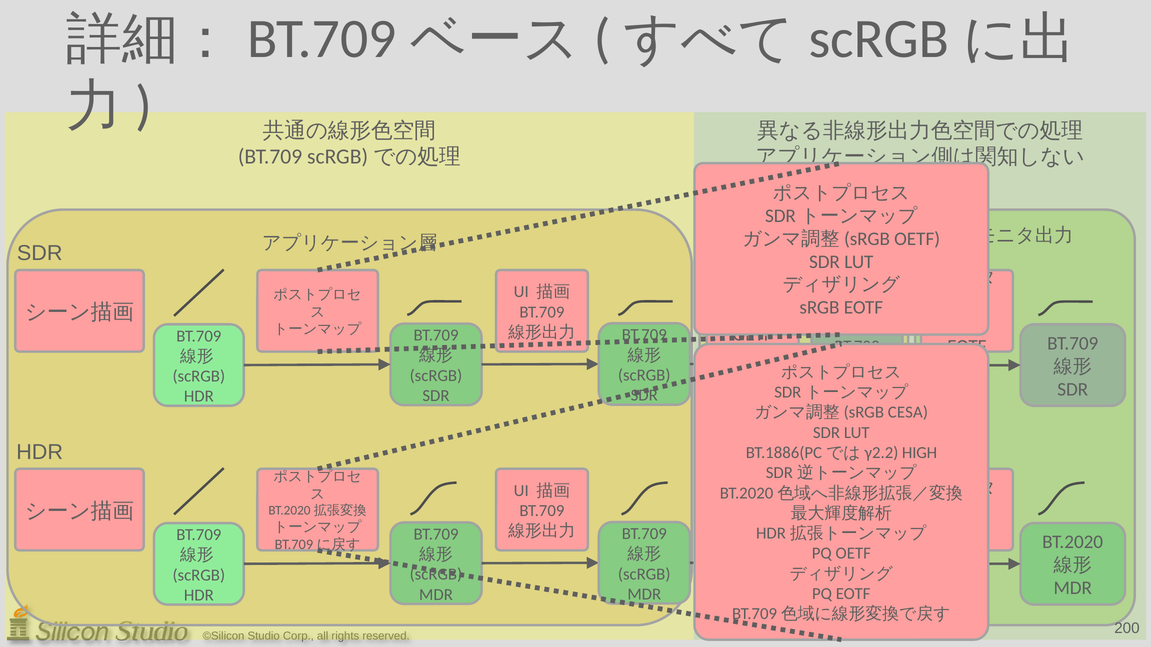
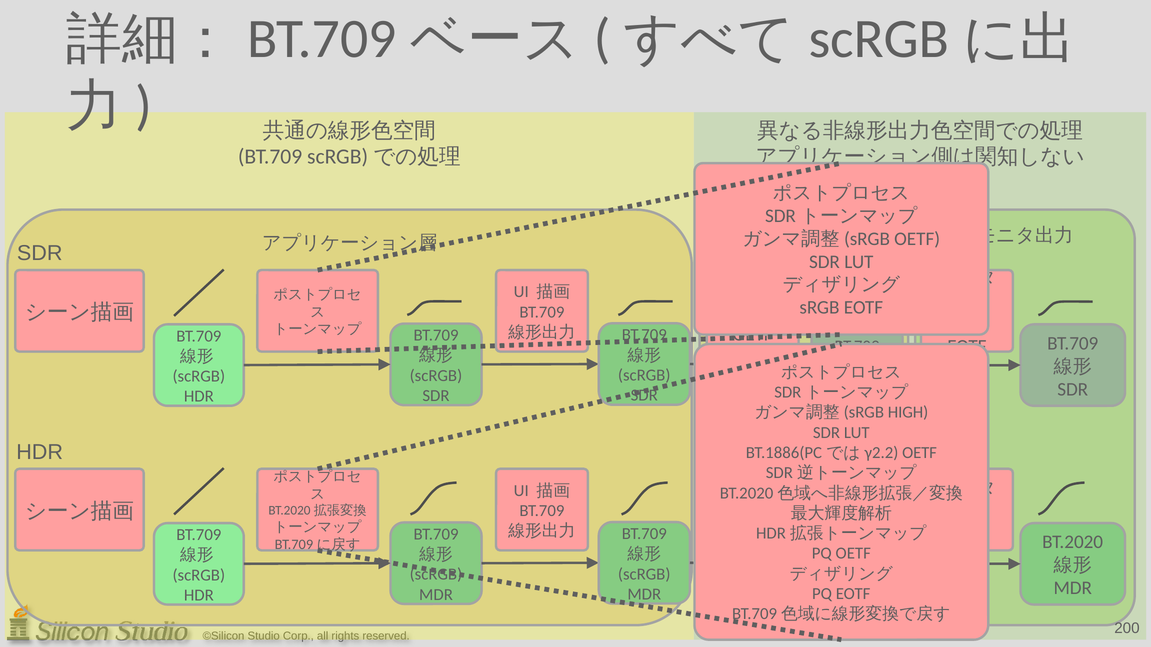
CESA: CESA -> HIGH
HIGH at (920, 453): HIGH -> OETF
